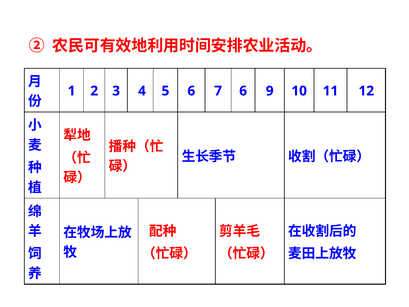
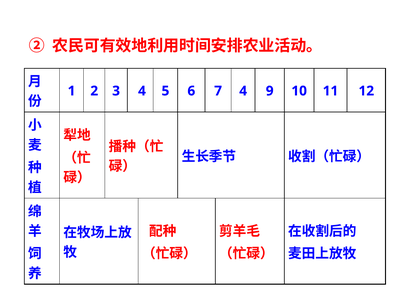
7 6: 6 -> 4
